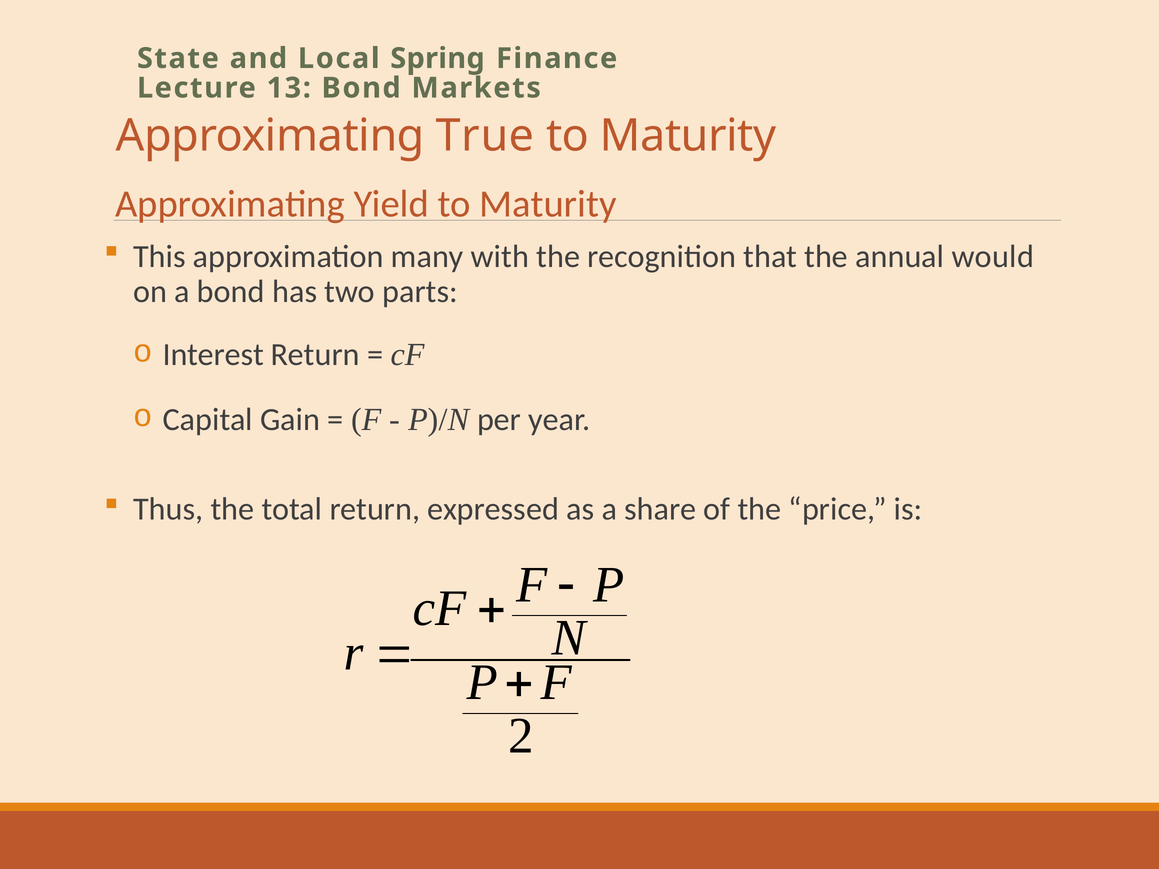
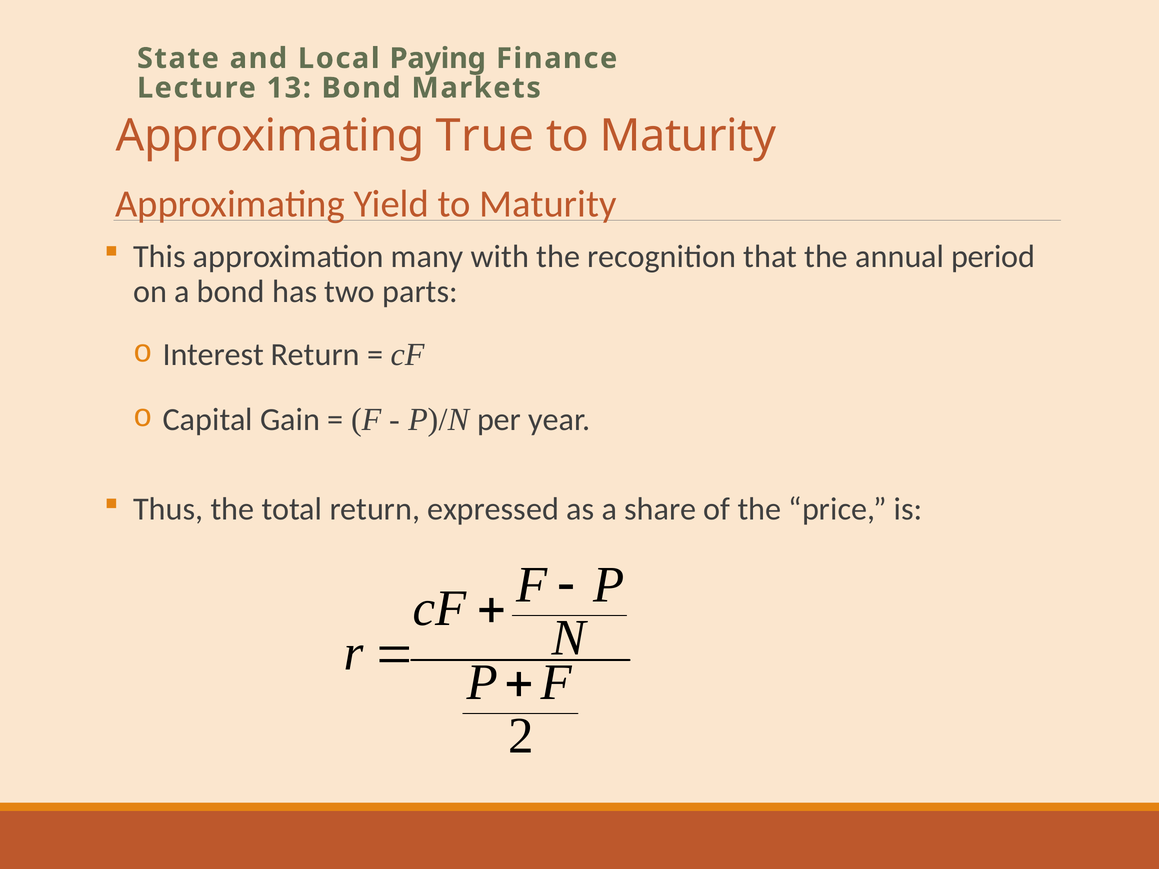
Spring: Spring -> Paying
would: would -> period
